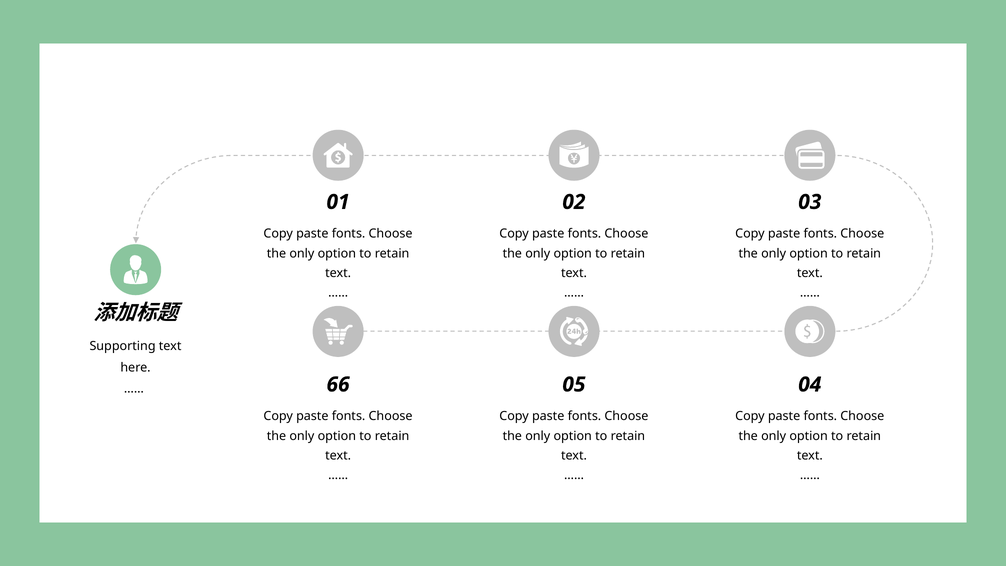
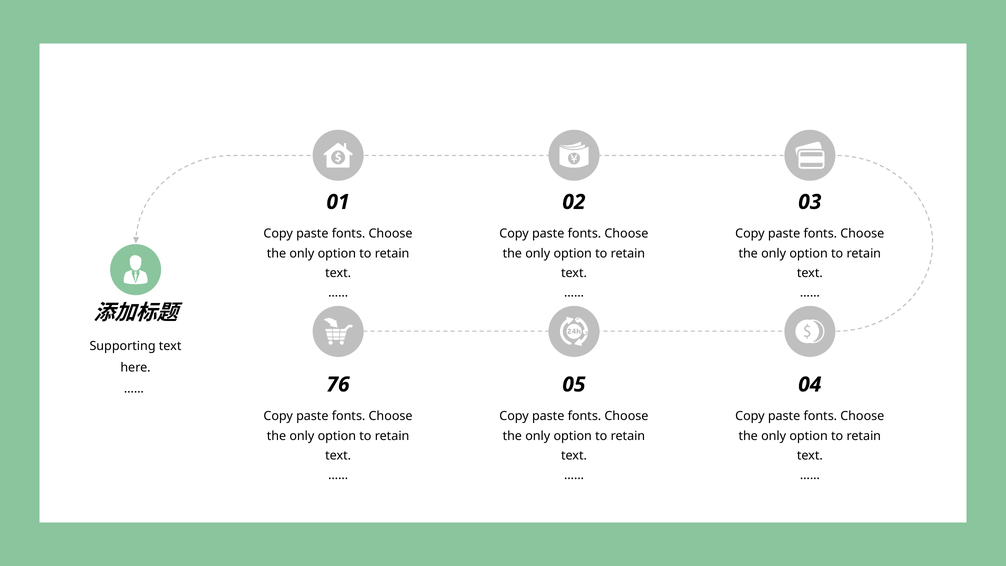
66: 66 -> 76
